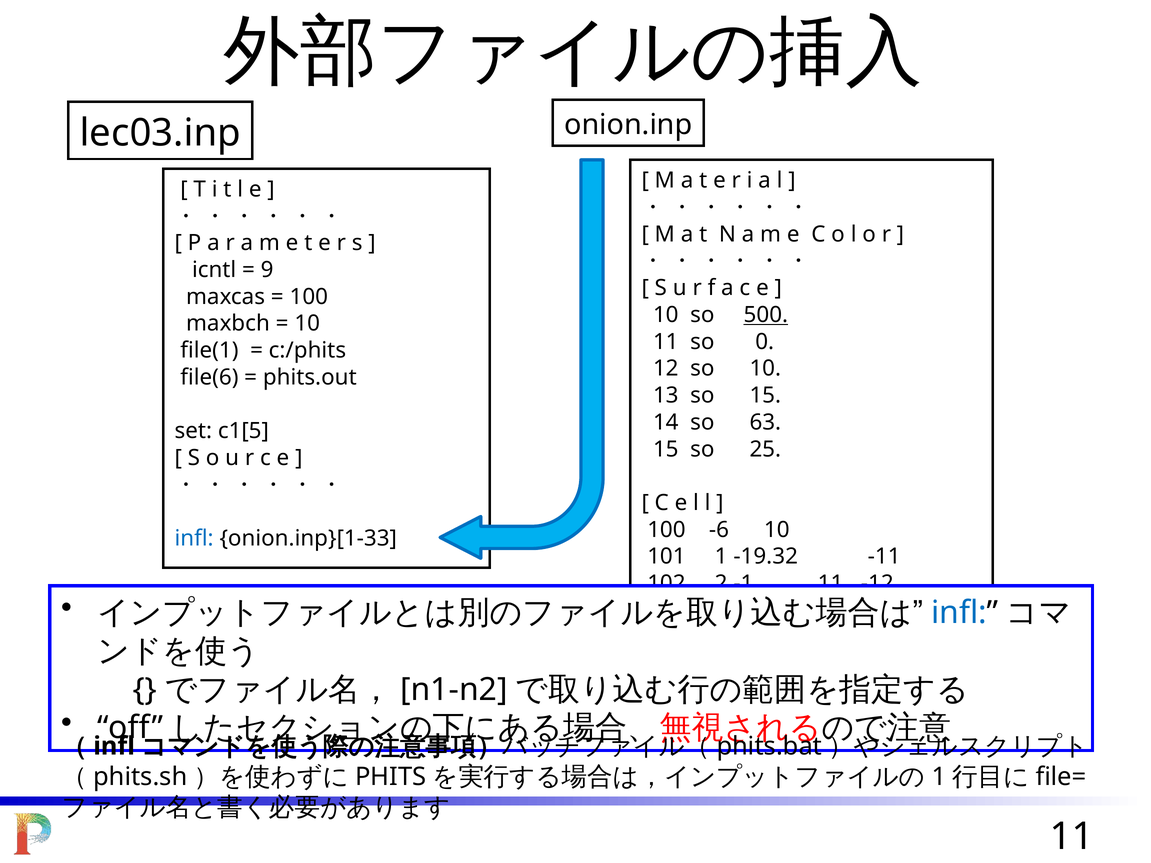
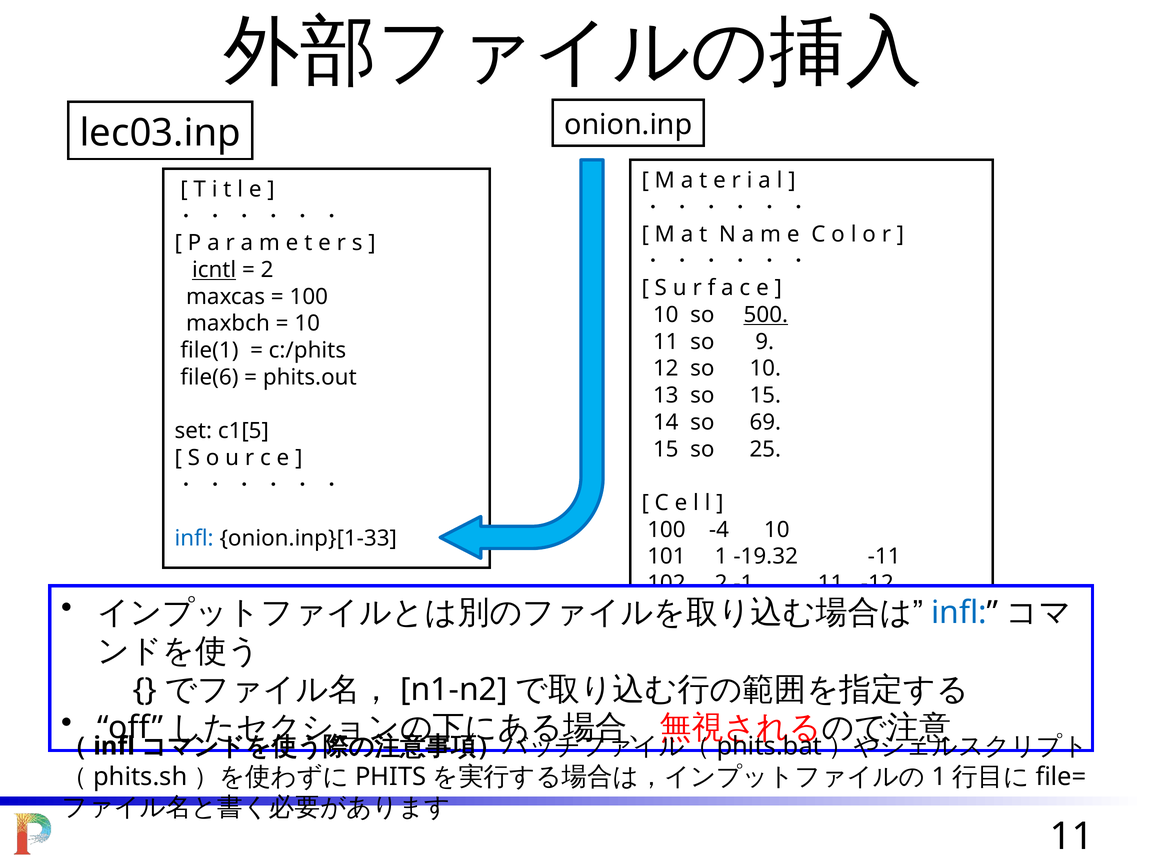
icntl underline: none -> present
9 at (267, 270): 9 -> 2
0: 0 -> 9
63: 63 -> 69
-6: -6 -> -4
